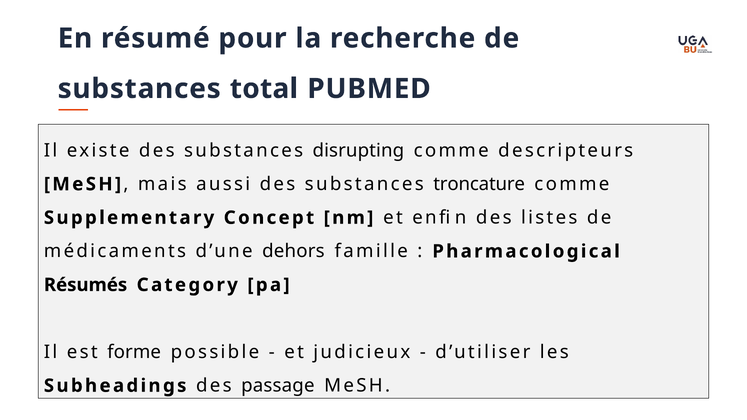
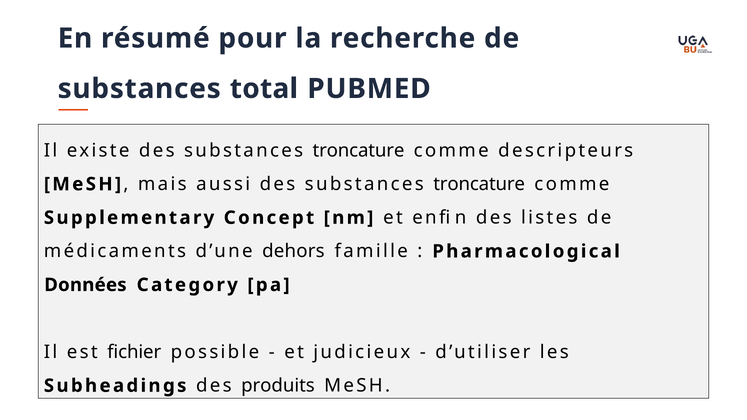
existe des substances disrupting: disrupting -> troncature
Résumés: Résumés -> Données
forme: forme -> fichier
passage: passage -> produits
